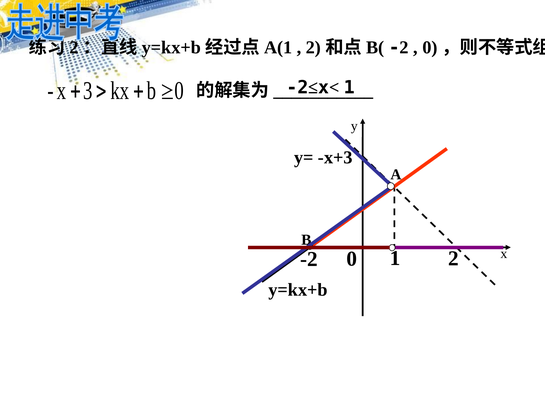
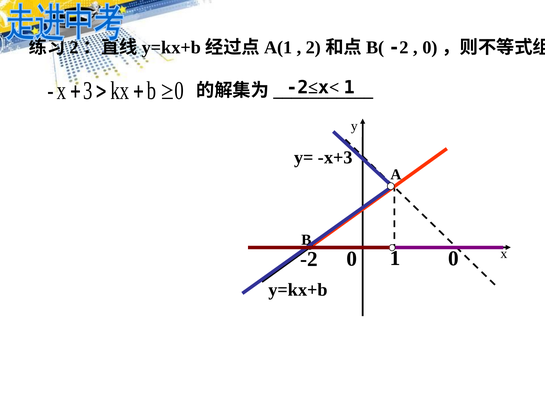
2 at (454, 258): 2 -> 0
